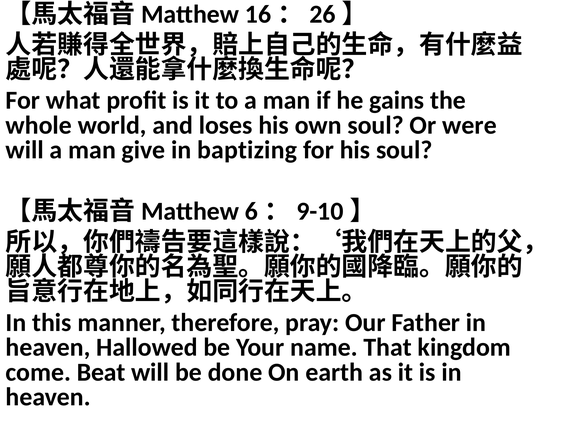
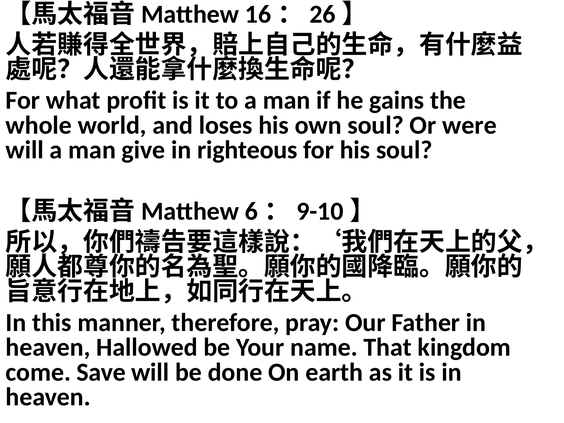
baptizing: baptizing -> righteous
Beat: Beat -> Save
